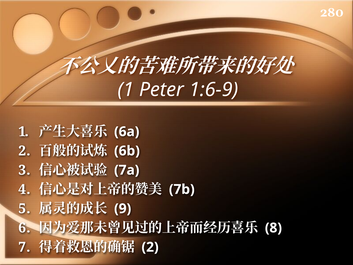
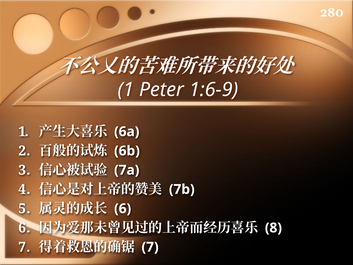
9 at (123, 208): 9 -> 6
2 at (150, 247): 2 -> 7
